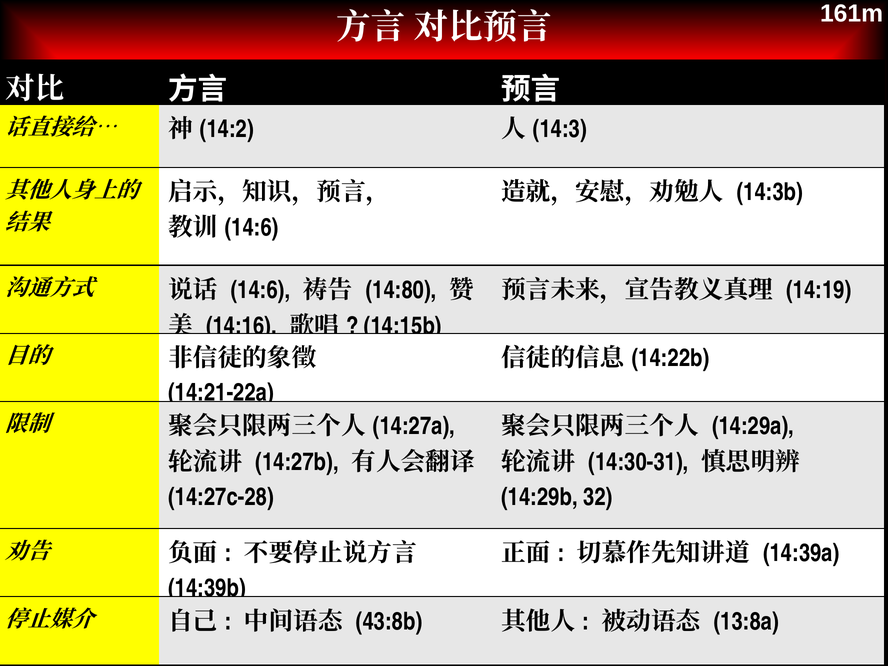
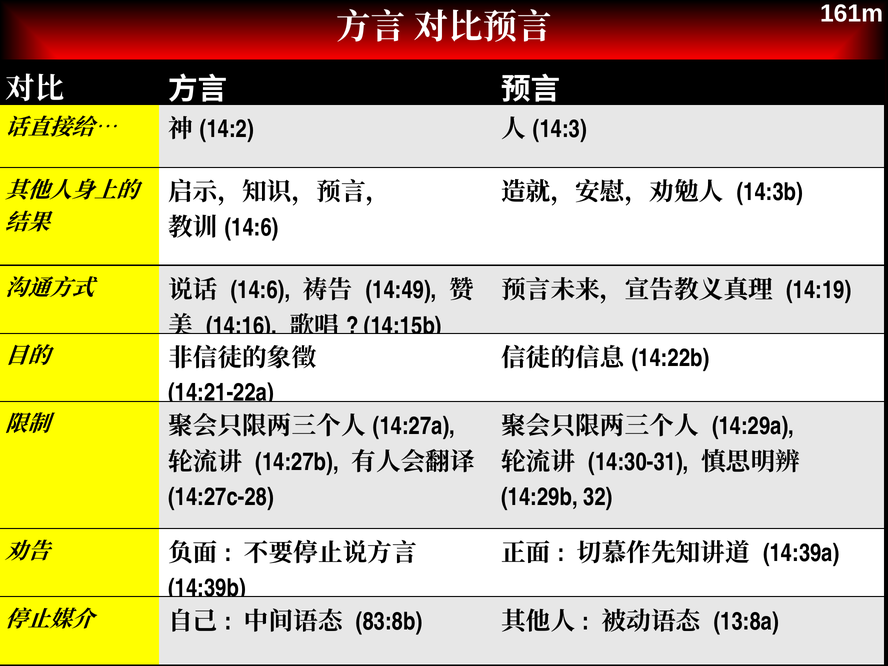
14:80: 14:80 -> 14:49
43:8b: 43:8b -> 83:8b
